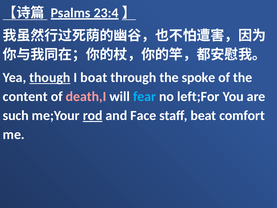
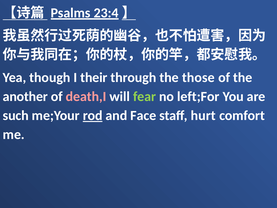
though underline: present -> none
boat: boat -> their
spoke: spoke -> those
content: content -> another
fear colour: light blue -> light green
beat: beat -> hurt
